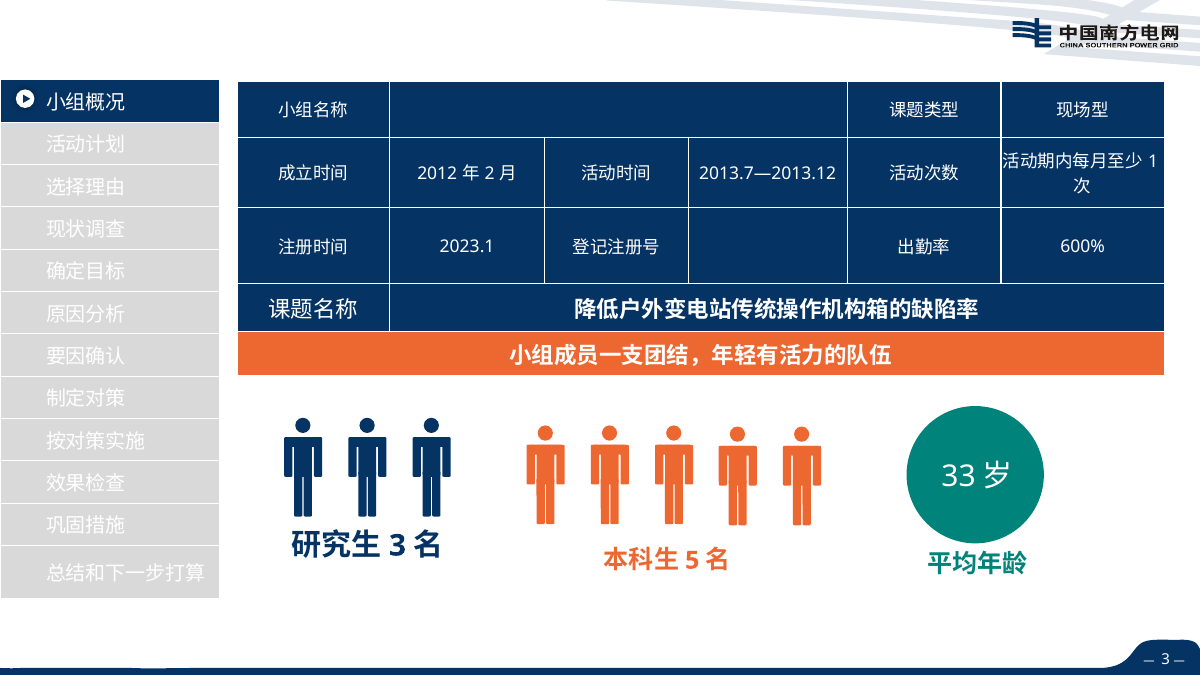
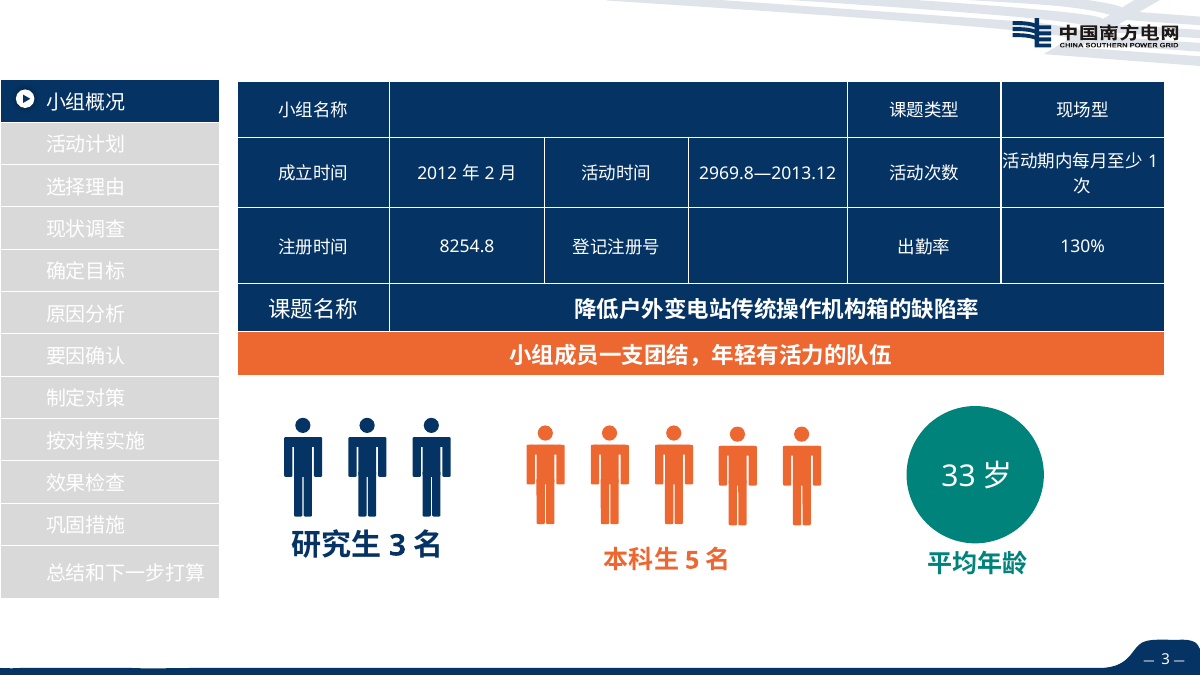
2013.7—2013.12: 2013.7—2013.12 -> 2969.8—2013.12
2023.1: 2023.1 -> 8254.8
600%: 600% -> 130%
